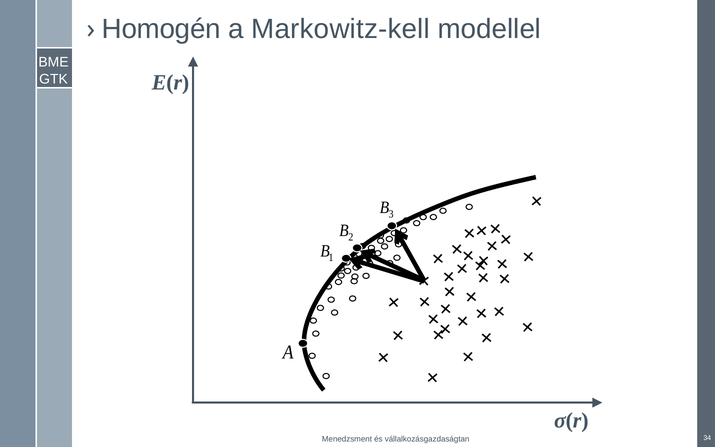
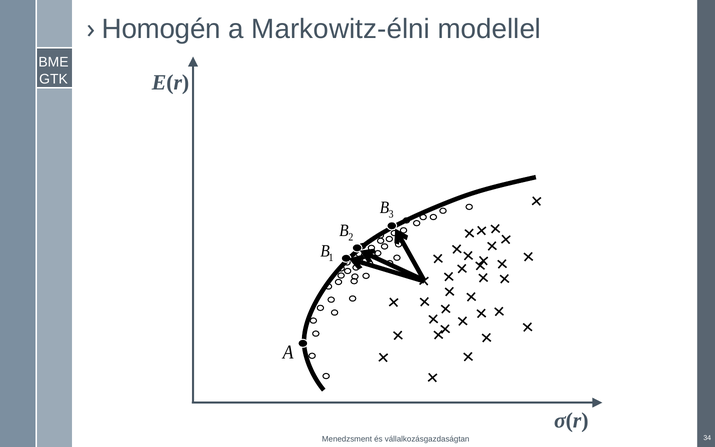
Markowitz-kell: Markowitz-kell -> Markowitz-élni
